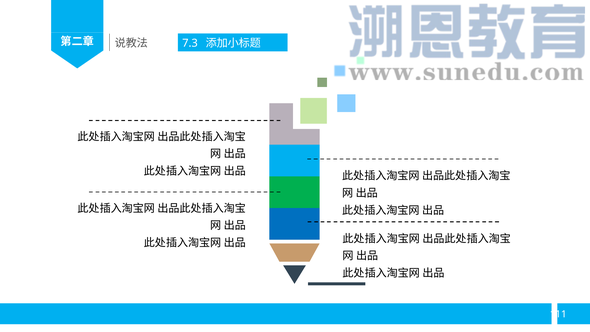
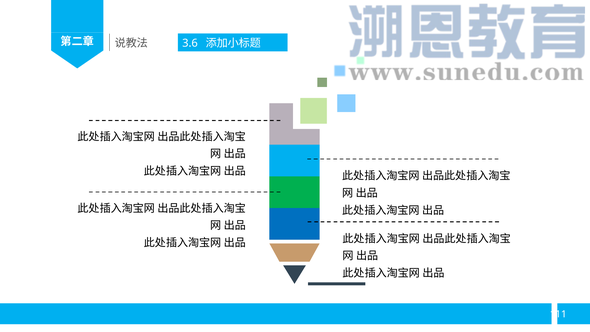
7.3: 7.3 -> 3.6
